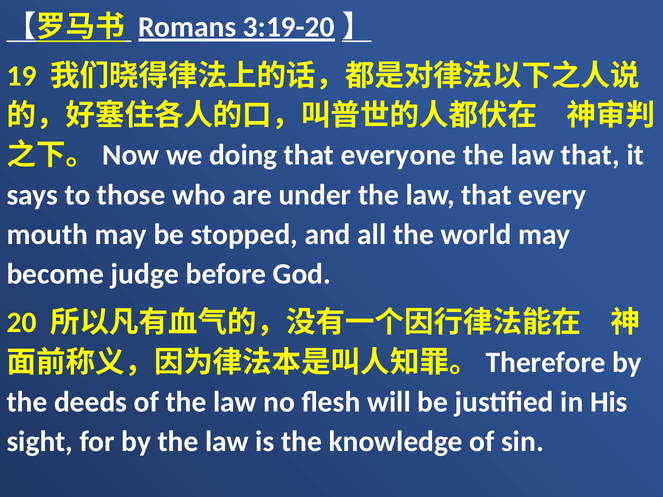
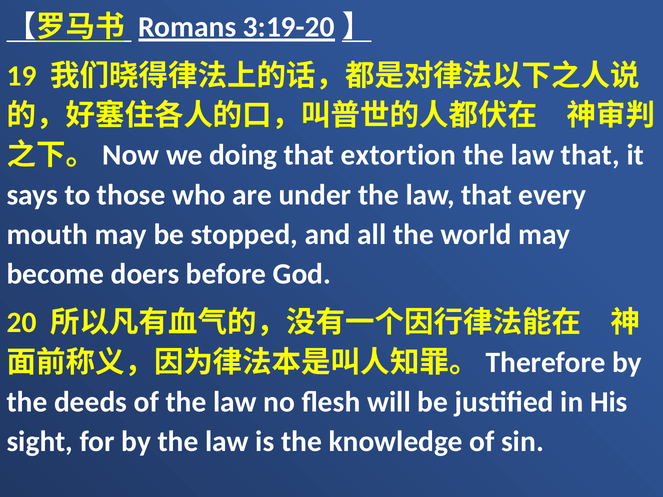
everyone: everyone -> extortion
judge: judge -> doers
